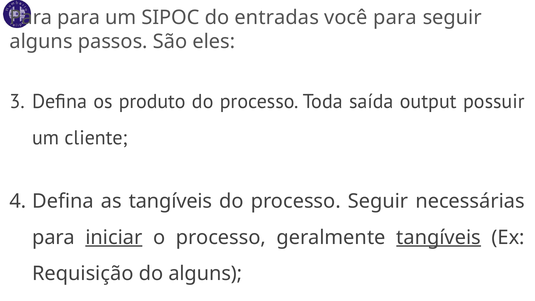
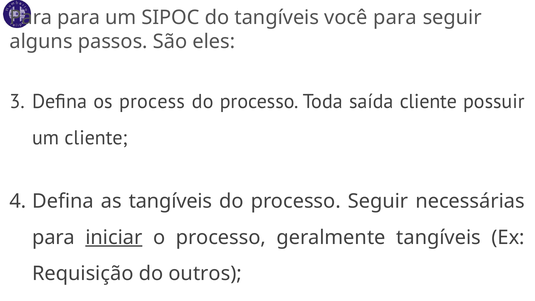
do entradas: entradas -> tangíveis
produto: produto -> process
saída output: output -> cliente
tangíveis at (439, 237) underline: present -> none
do alguns: alguns -> outros
